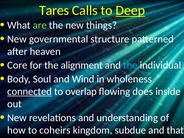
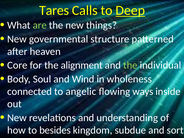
the at (130, 65) colour: light blue -> light green
connected underline: present -> none
overlap: overlap -> angelic
does: does -> ways
coheirs: coheirs -> besides
that: that -> sort
